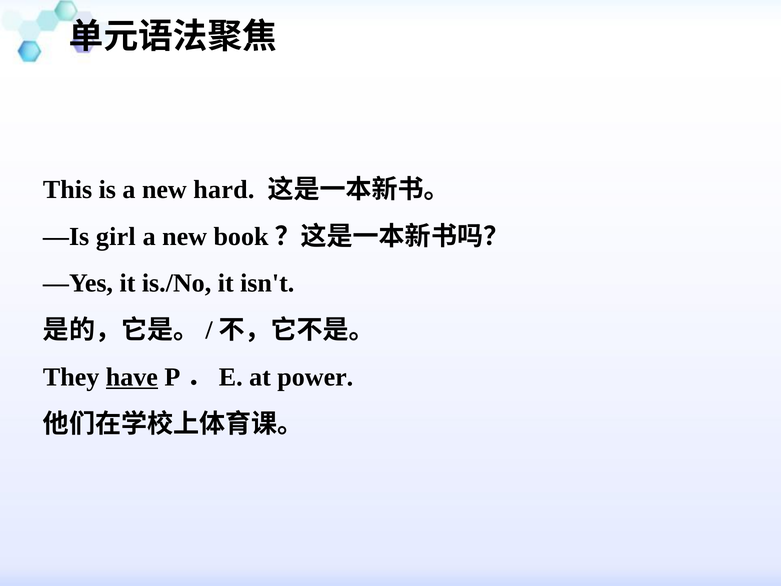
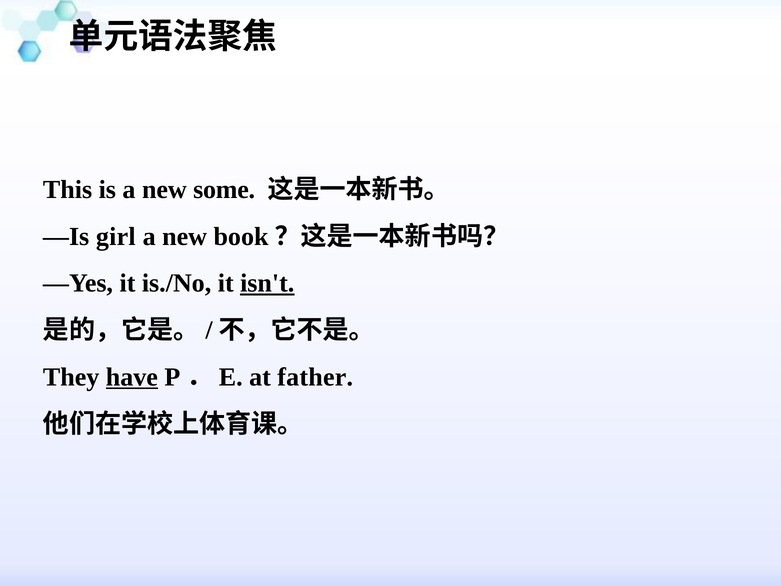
hard: hard -> some
isn't underline: none -> present
power: power -> father
